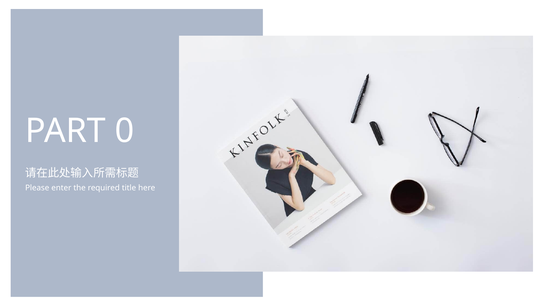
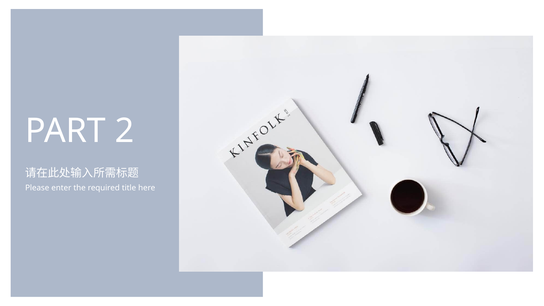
0: 0 -> 2
